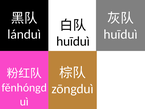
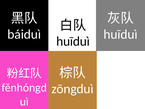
lánduì: lánduì -> báiduì
